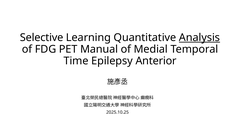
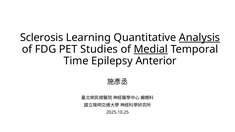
Selective: Selective -> Sclerosis
Manual: Manual -> Studies
Medial underline: none -> present
